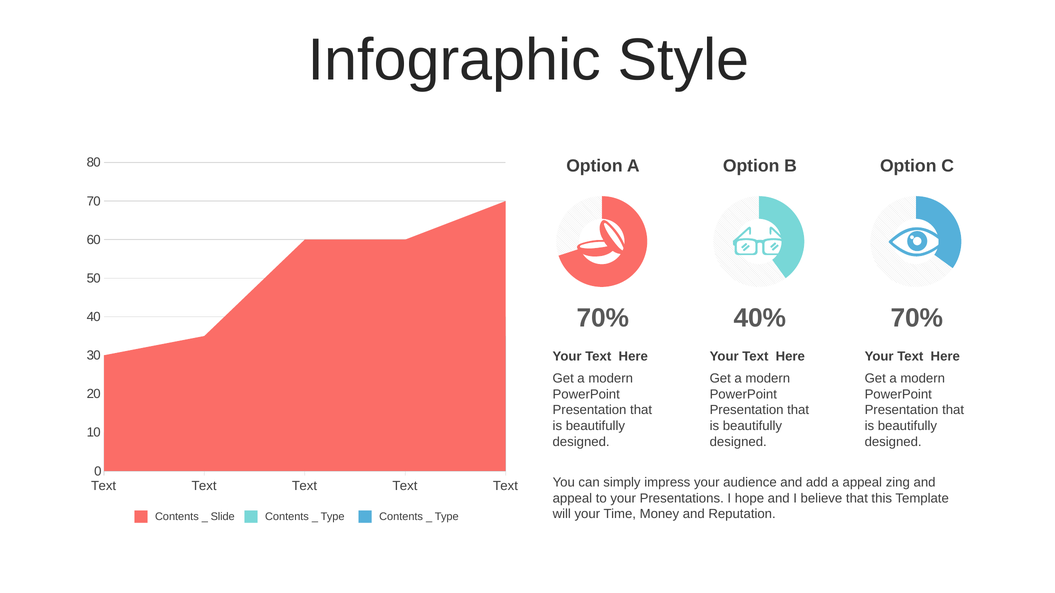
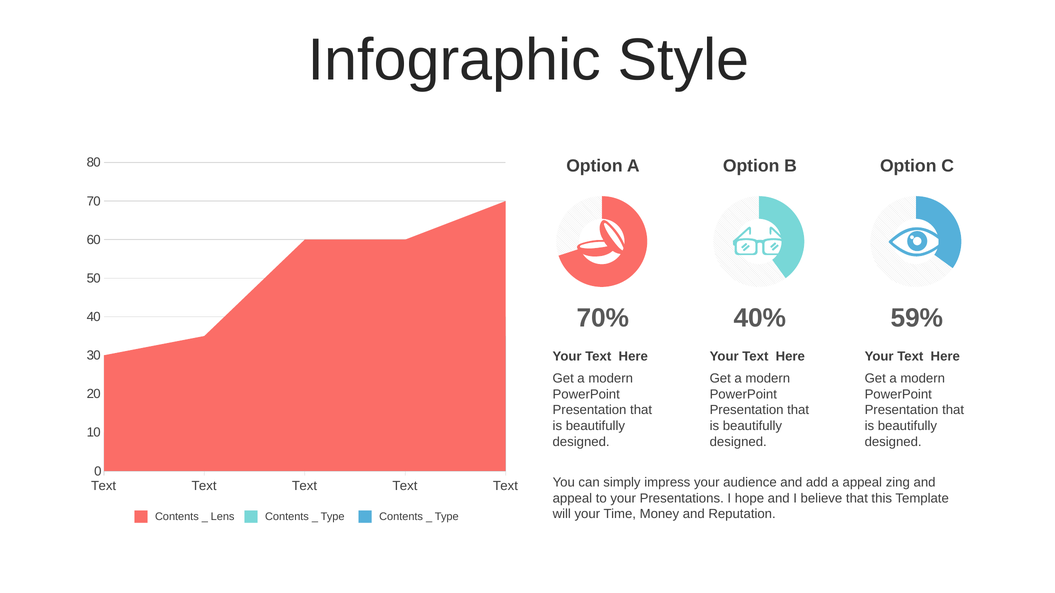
70% 70%: 70% -> 59%
Slide: Slide -> Lens
